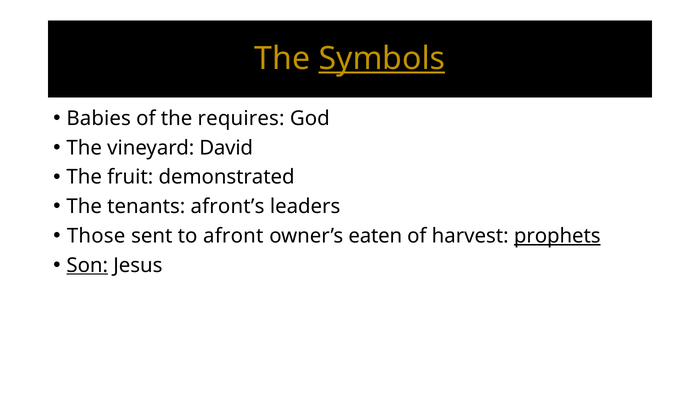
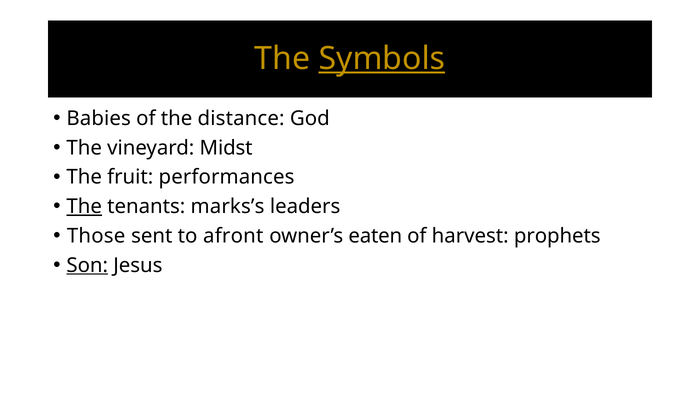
requires: requires -> distance
David: David -> Midst
demonstrated: demonstrated -> performances
The at (84, 206) underline: none -> present
afront’s: afront’s -> marks’s
prophets underline: present -> none
